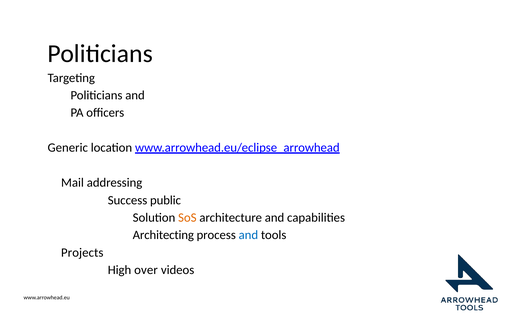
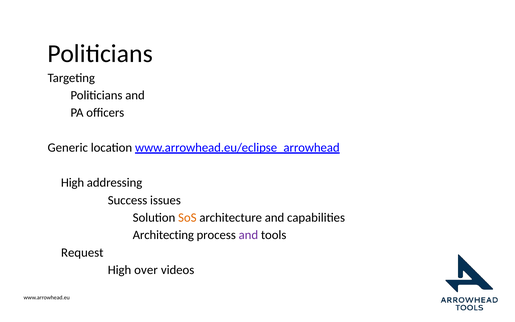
Mail at (72, 183): Mail -> High
public: public -> issues
and at (248, 235) colour: blue -> purple
Projects: Projects -> Request
